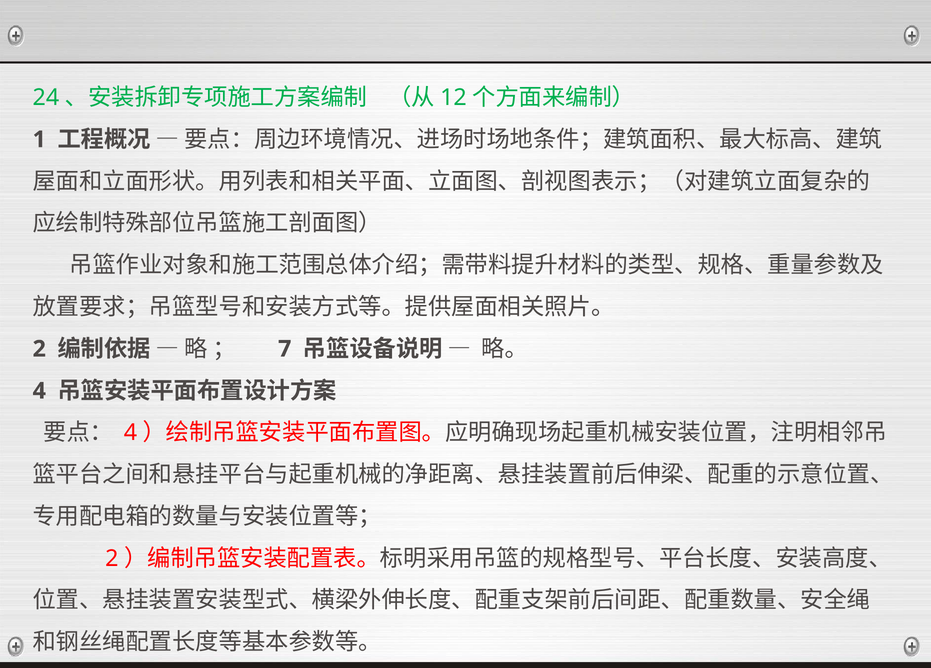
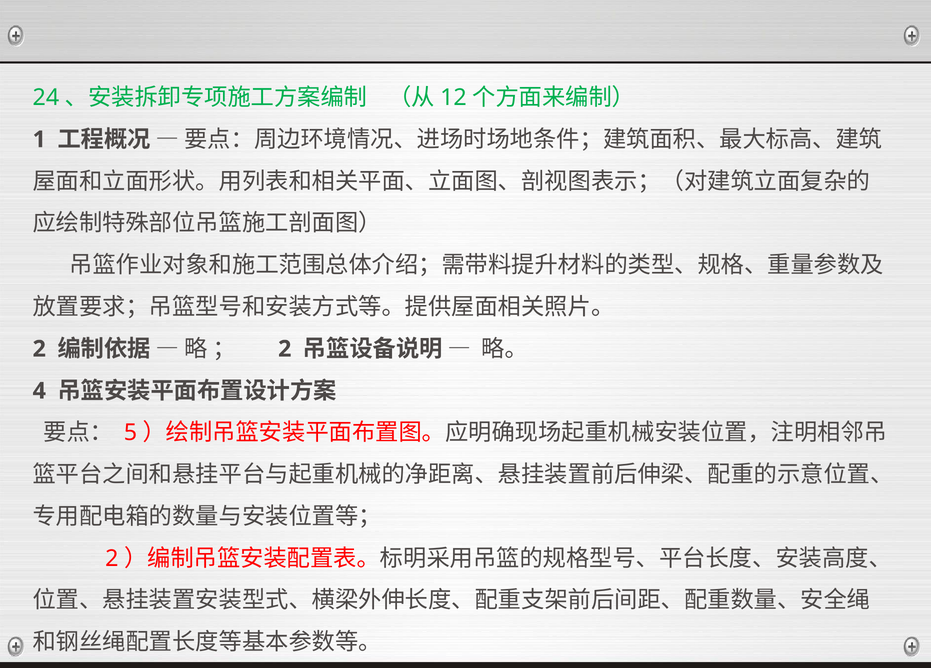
7 at (285, 349): 7 -> 2
4 at (130, 433): 4 -> 5
